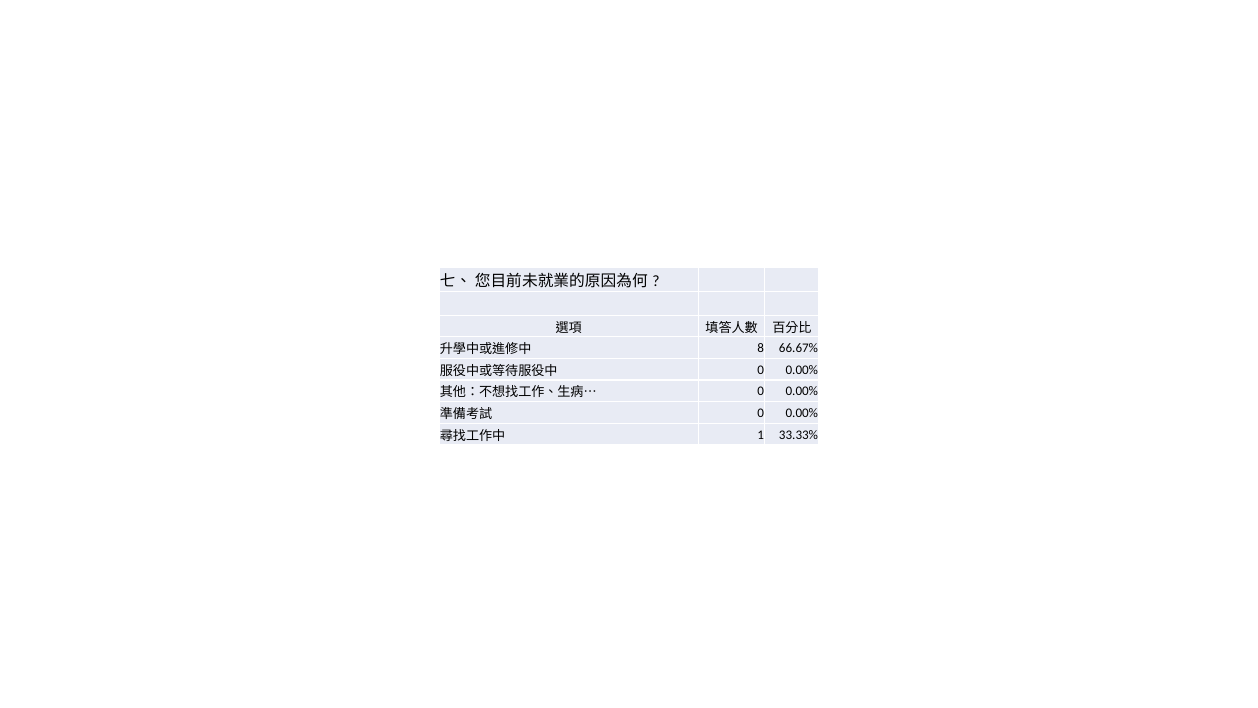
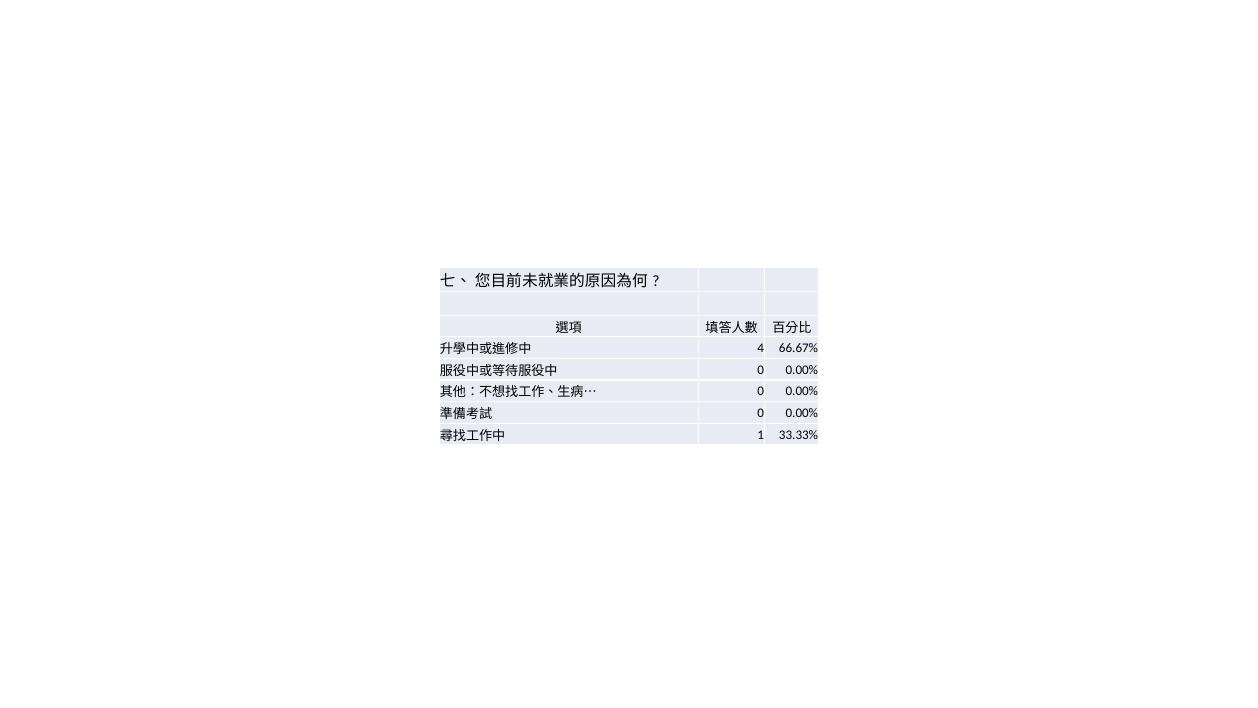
8: 8 -> 4
